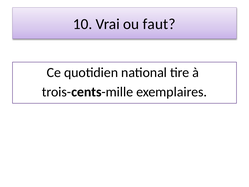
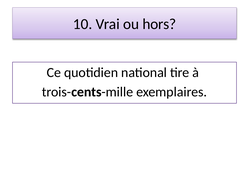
faut: faut -> hors
